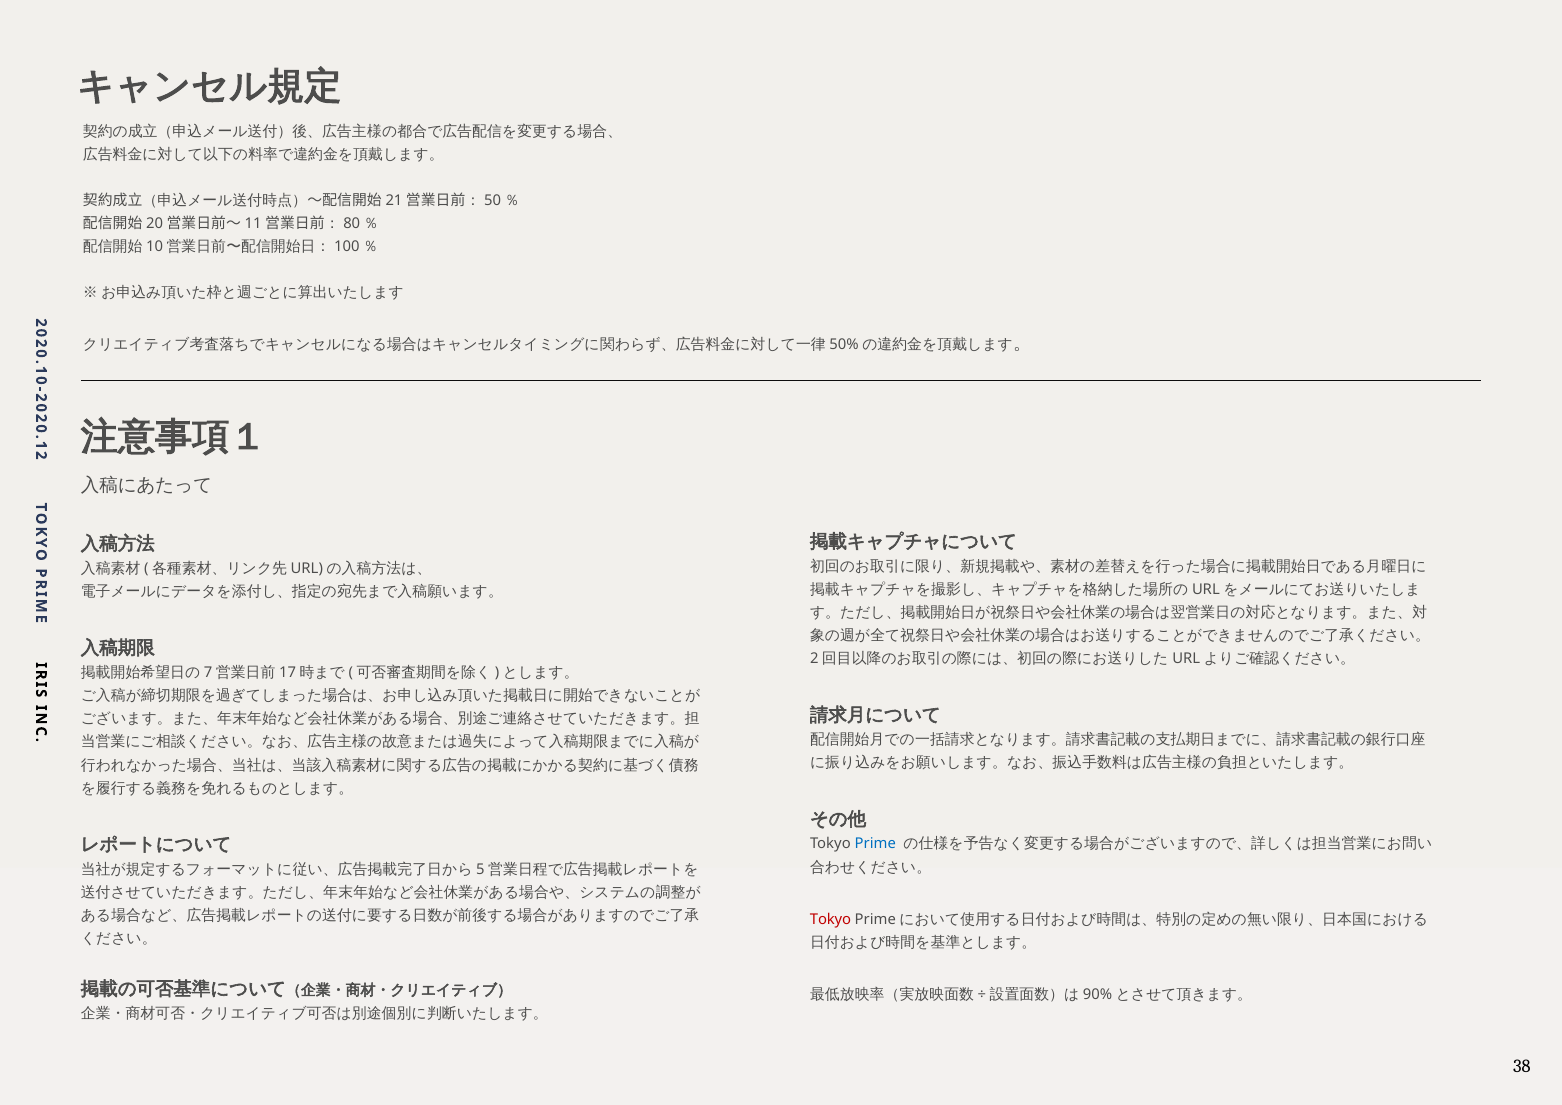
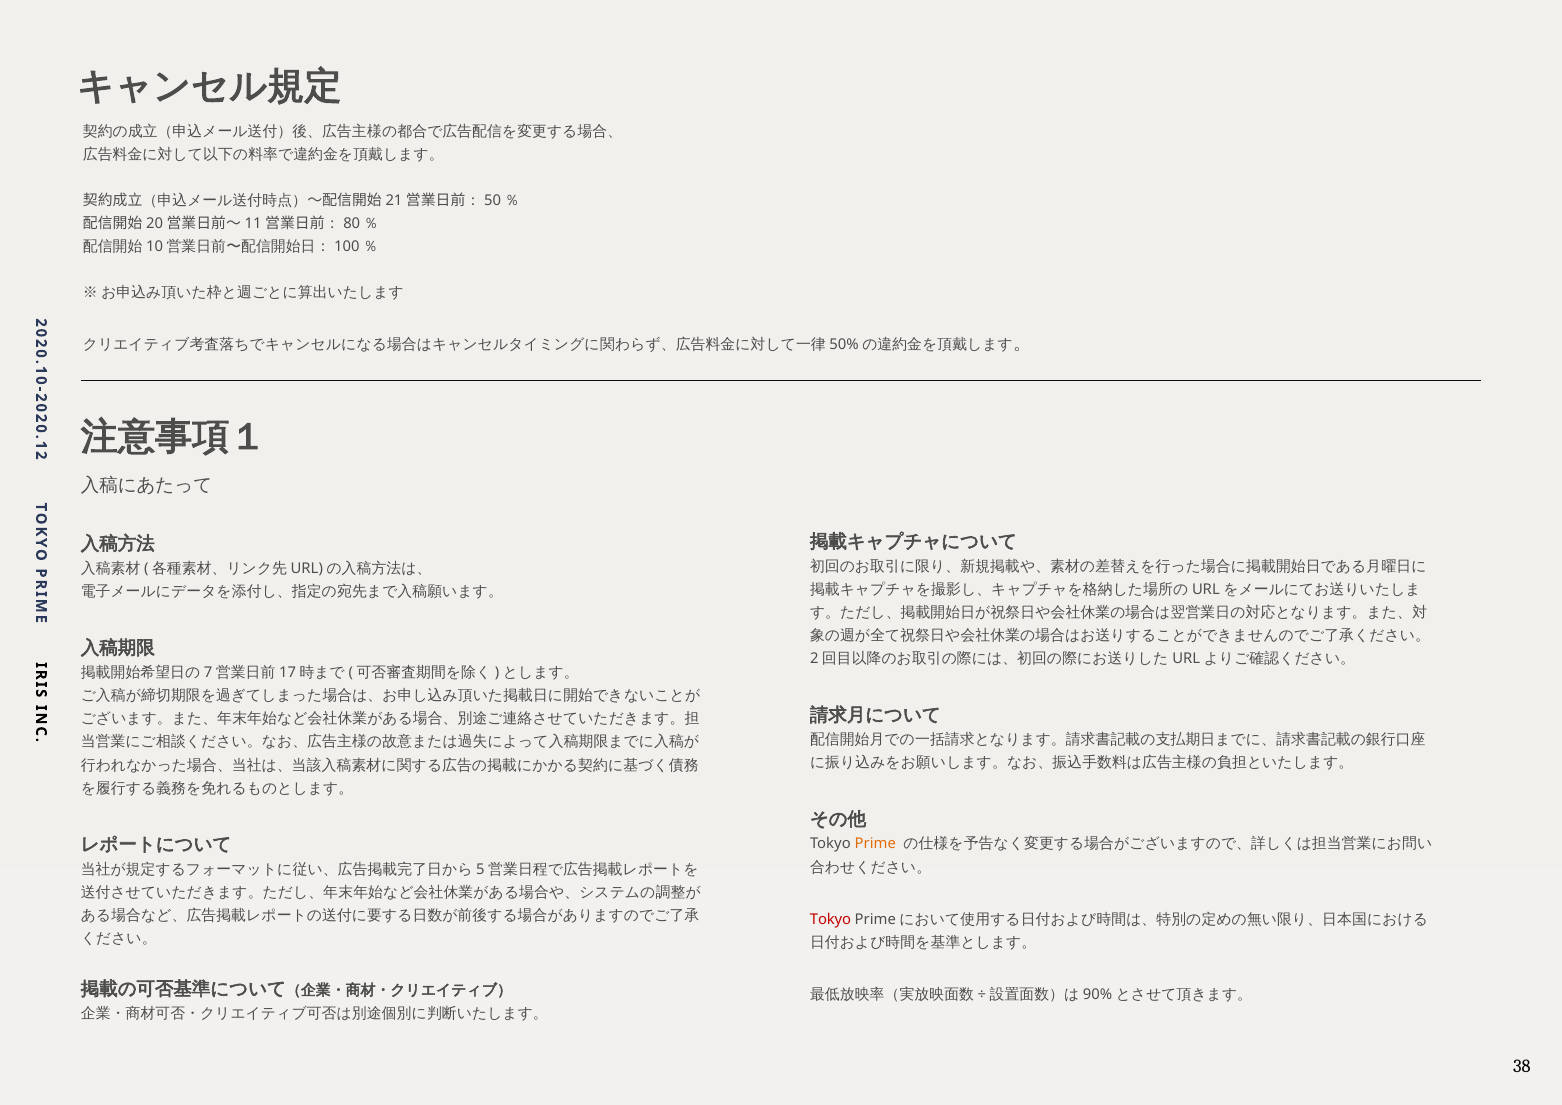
Prime colour: blue -> orange
